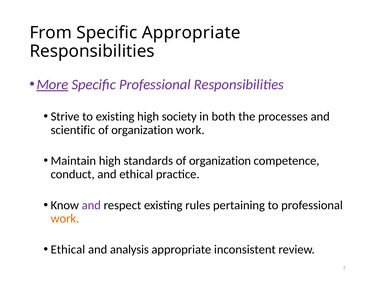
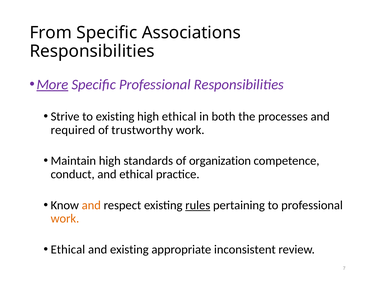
Specific Appropriate: Appropriate -> Associations
high society: society -> ethical
scientific: scientific -> required
organization at (142, 130): organization -> trustworthy
and at (91, 205) colour: purple -> orange
rules underline: none -> present
and analysis: analysis -> existing
